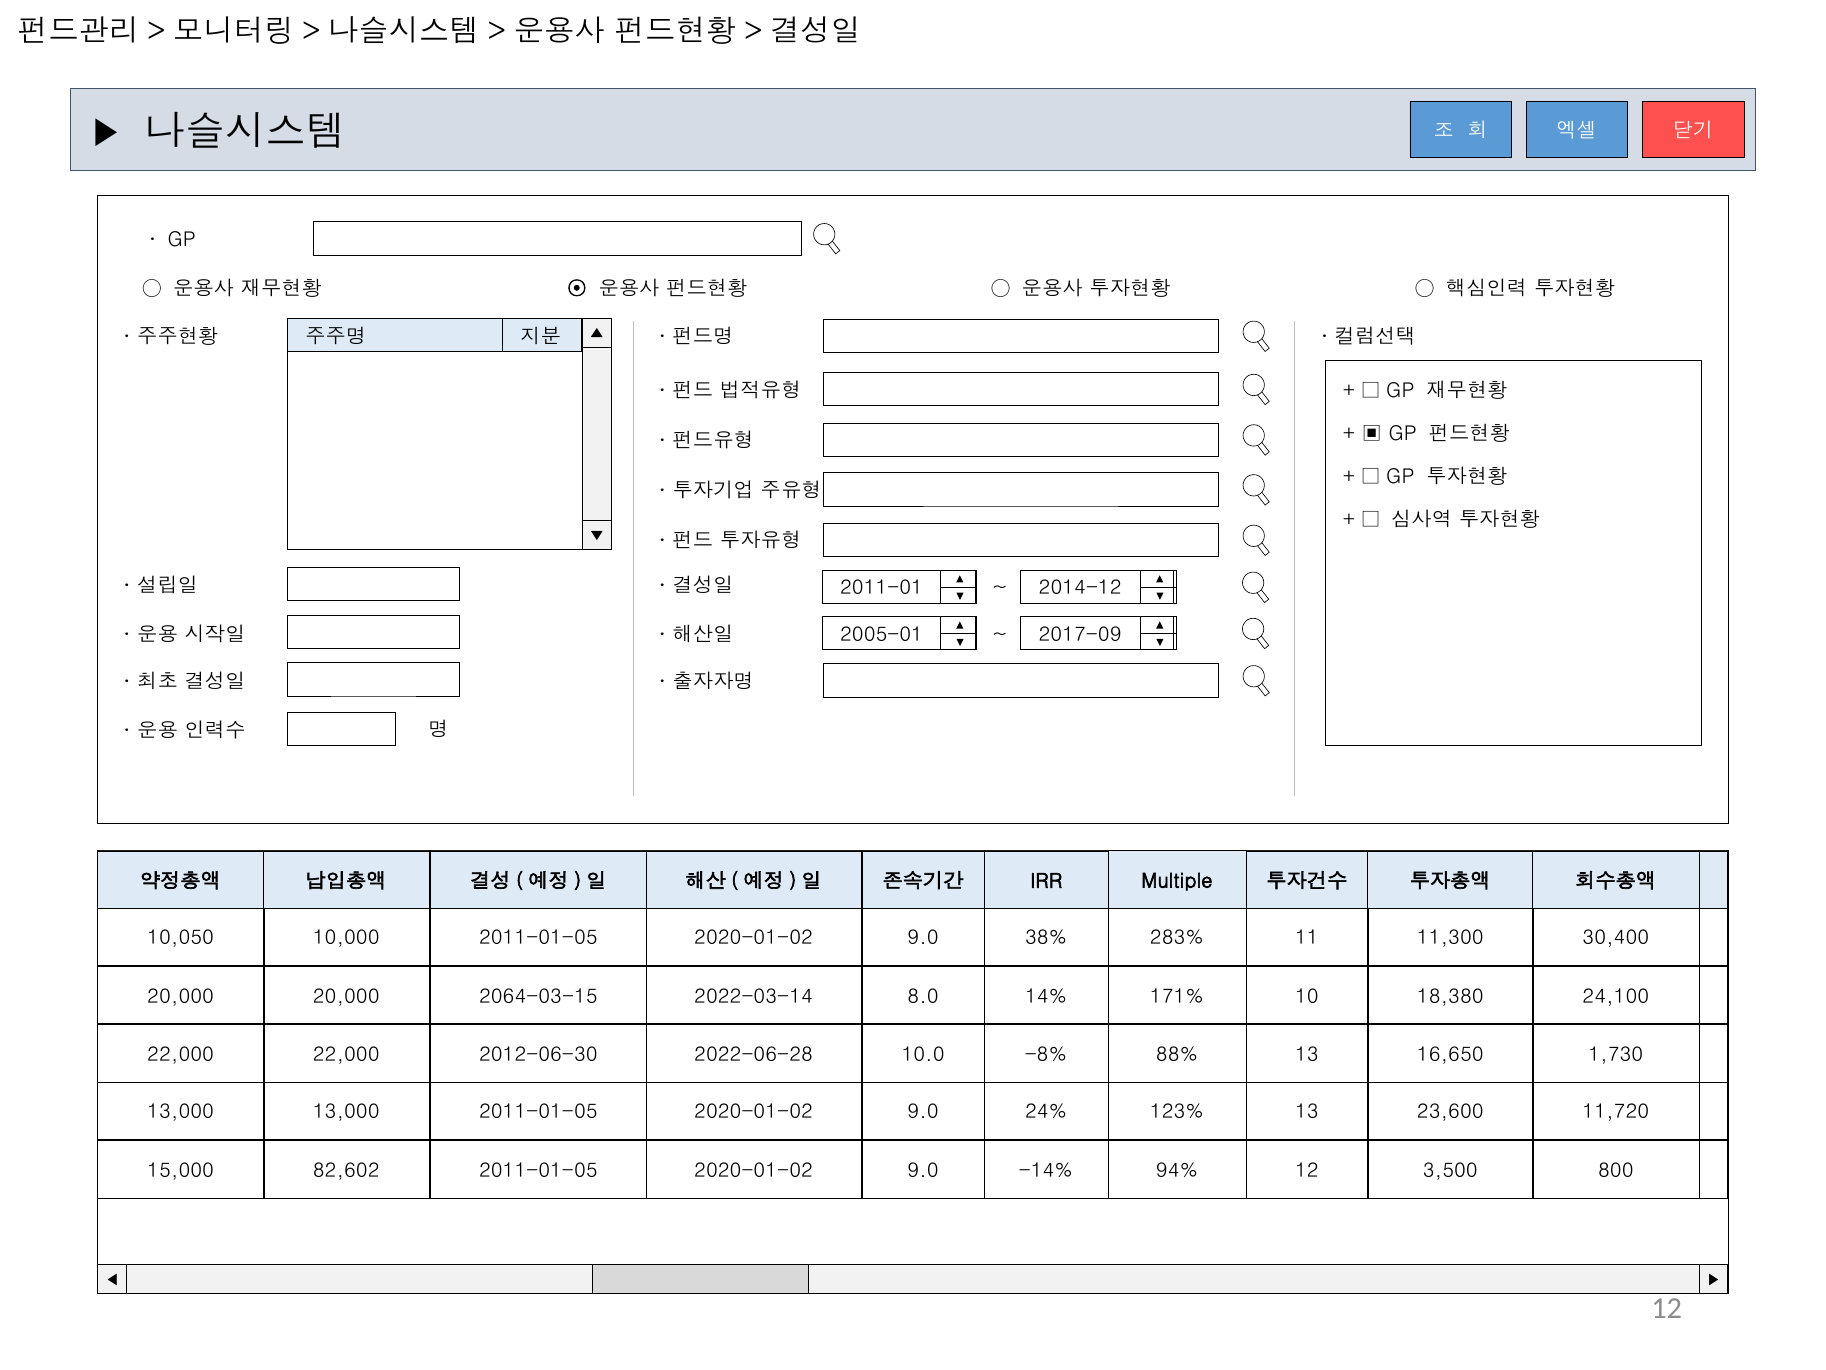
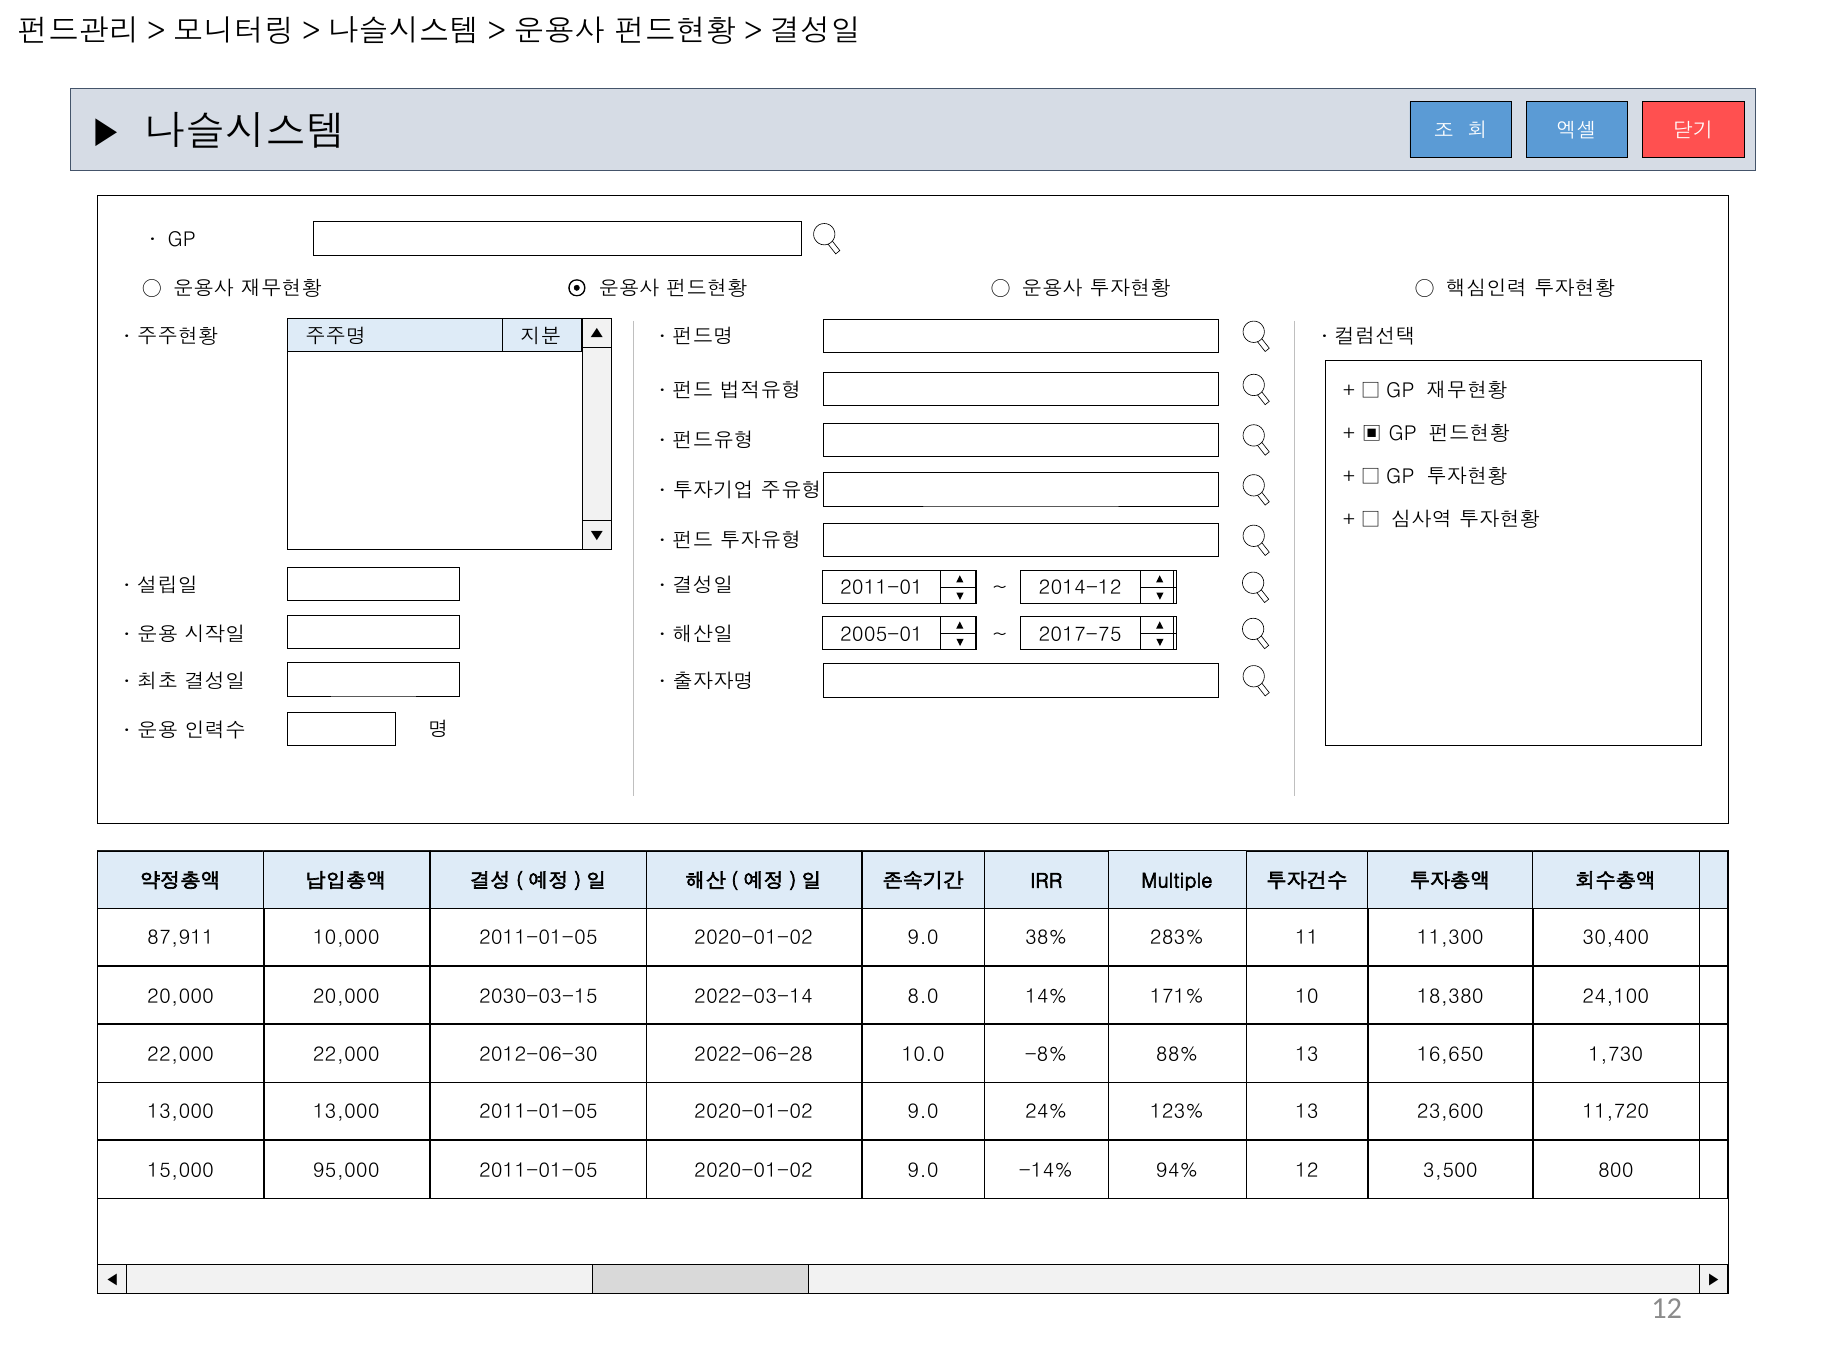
2017-09: 2017-09 -> 2017-75
10,050: 10,050 -> 87,911
2064-03-15: 2064-03-15 -> 2030-03-15
82,602: 82,602 -> 95,000
